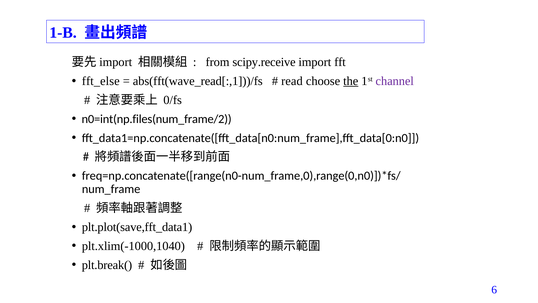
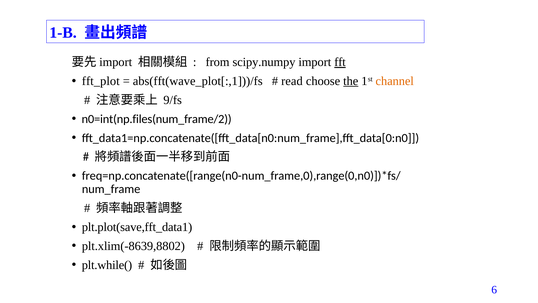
scipy.receive: scipy.receive -> scipy.numpy
fft underline: none -> present
fft_else: fft_else -> fft_plot
abs(fft(wave_read[:,1]))/fs: abs(fft(wave_read[:,1]))/fs -> abs(fft(wave_plot[:,1]))/fs
channel colour: purple -> orange
0/fs: 0/fs -> 9/fs
plt.xlim(-1000,1040: plt.xlim(-1000,1040 -> plt.xlim(-8639,8802
plt.break(: plt.break( -> plt.while(
